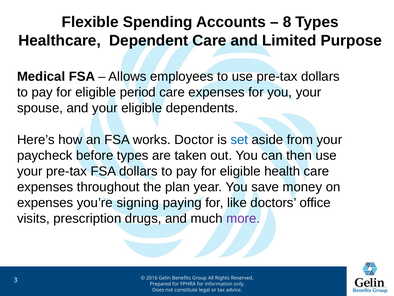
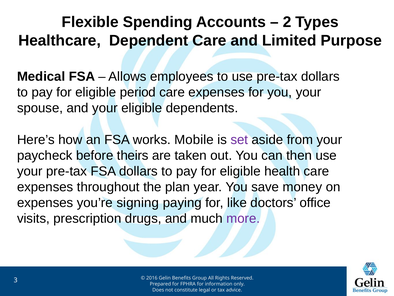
8: 8 -> 2
Doctor: Doctor -> Mobile
set colour: blue -> purple
before types: types -> theirs
